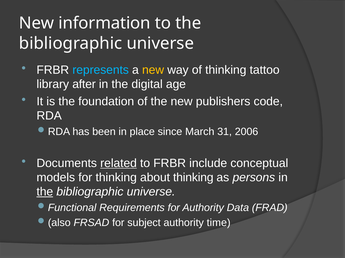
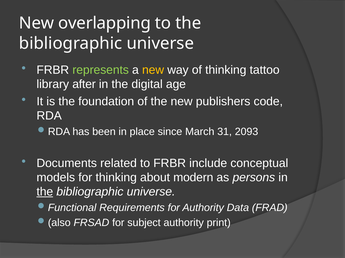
information: information -> overlapping
represents colour: light blue -> light green
2006: 2006 -> 2093
related underline: present -> none
about thinking: thinking -> modern
time: time -> print
